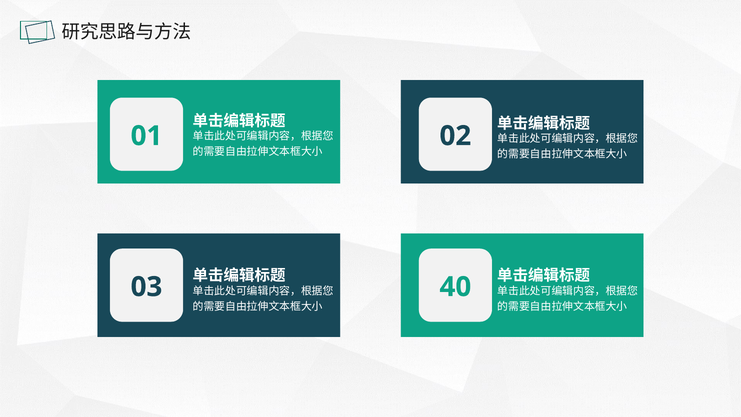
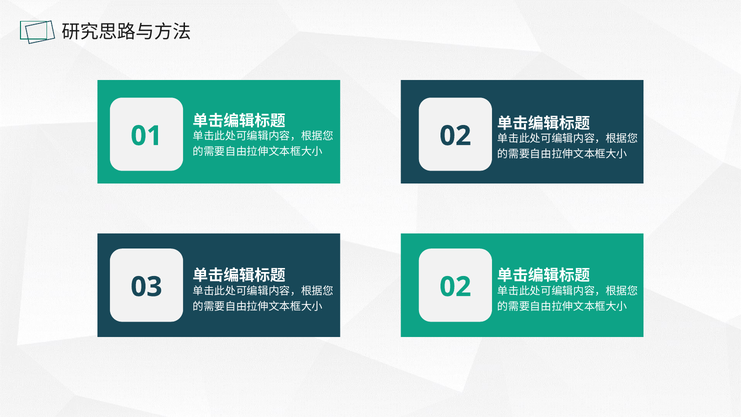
40 at (455, 287): 40 -> 02
